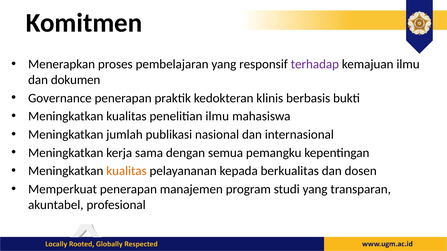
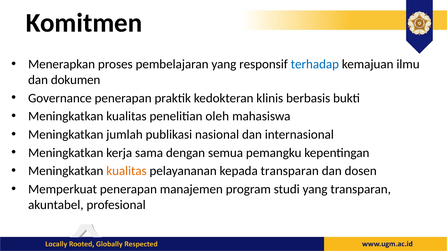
terhadap colour: purple -> blue
penelitian ilmu: ilmu -> oleh
kepada berkualitas: berkualitas -> transparan
